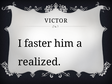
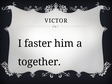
realized: realized -> together
